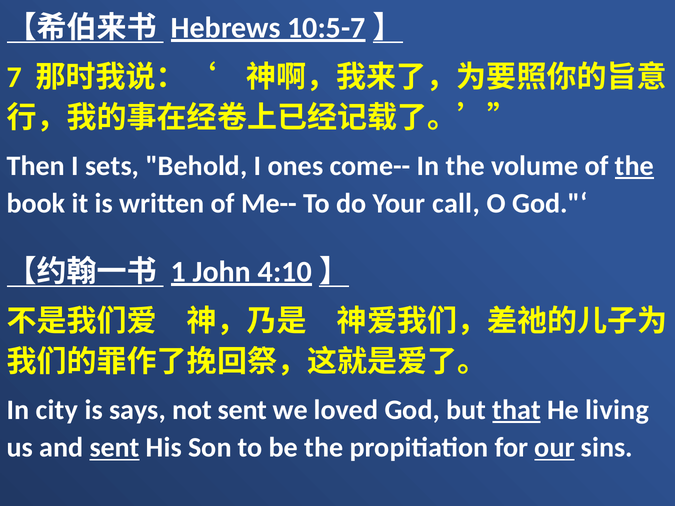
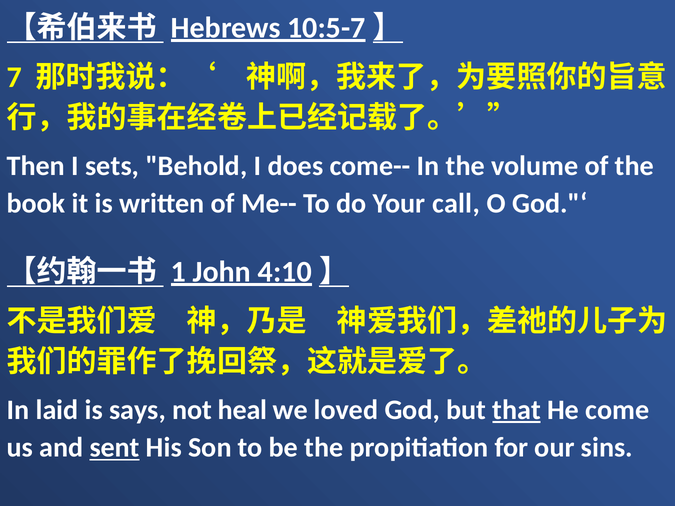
ones: ones -> does
the at (634, 166) underline: present -> none
city: city -> laid
not sent: sent -> heal
living: living -> come
our underline: present -> none
